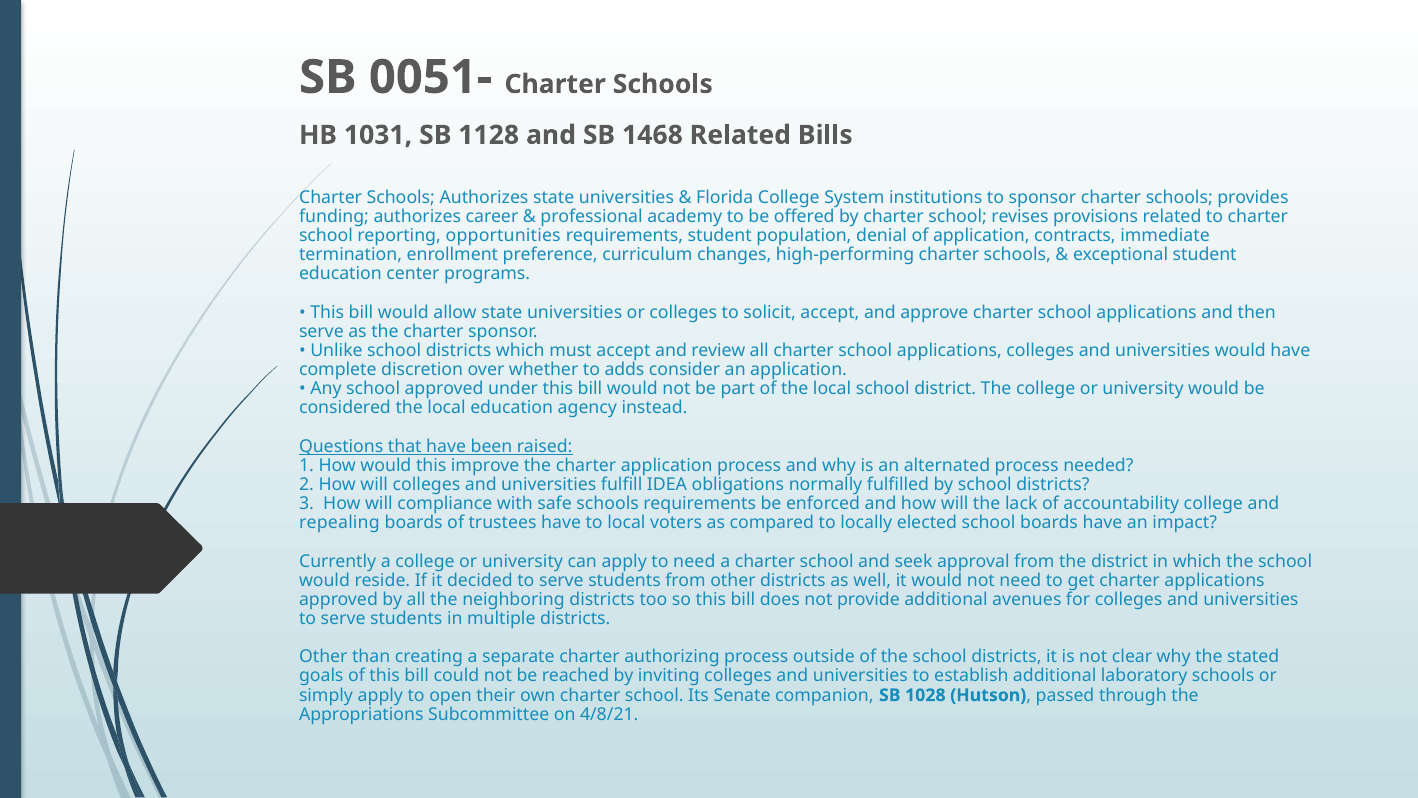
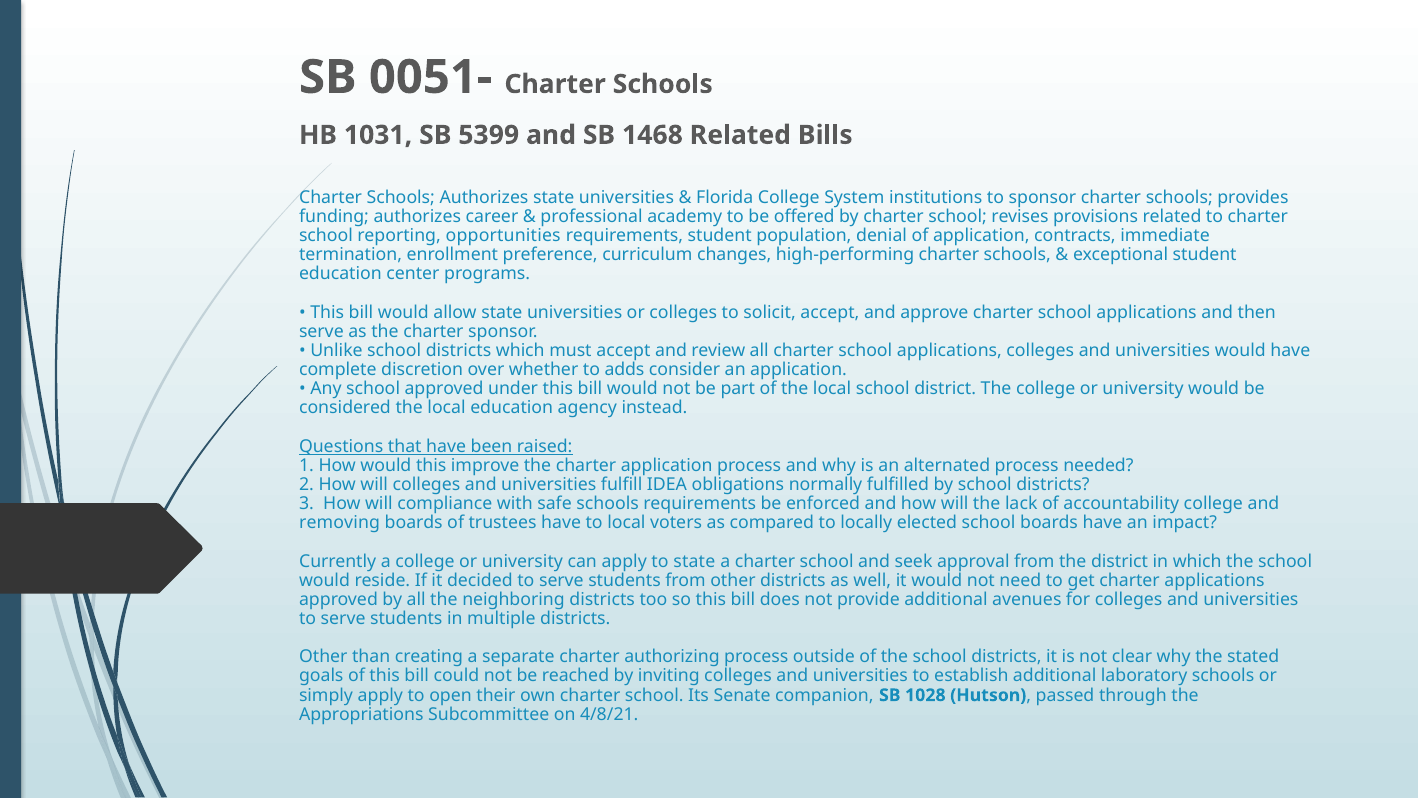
1128: 1128 -> 5399
repealing: repealing -> removing
to need: need -> state
